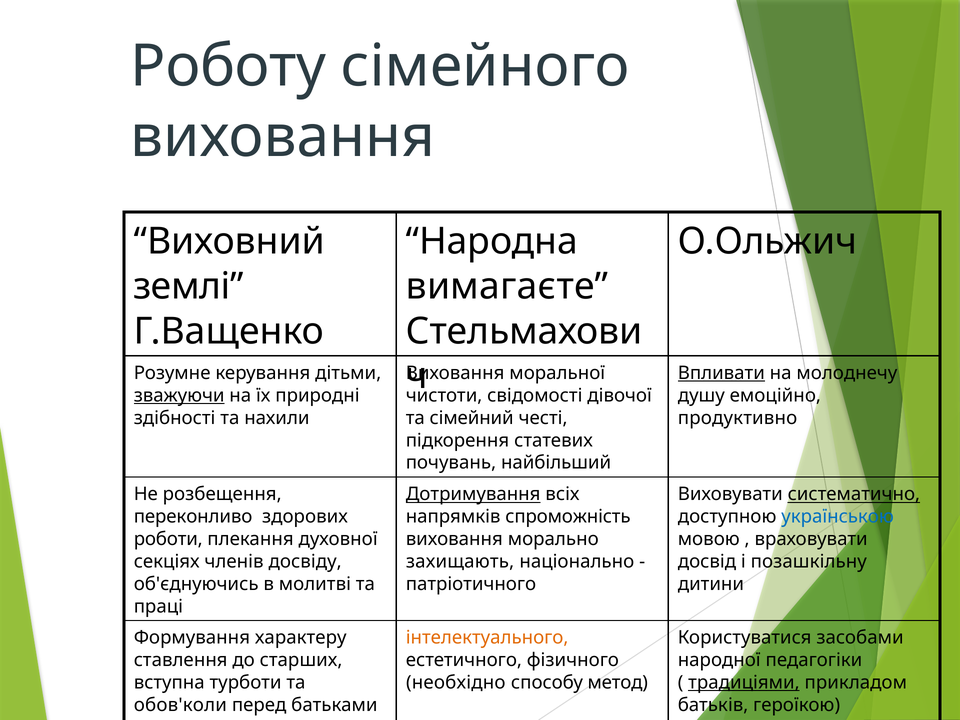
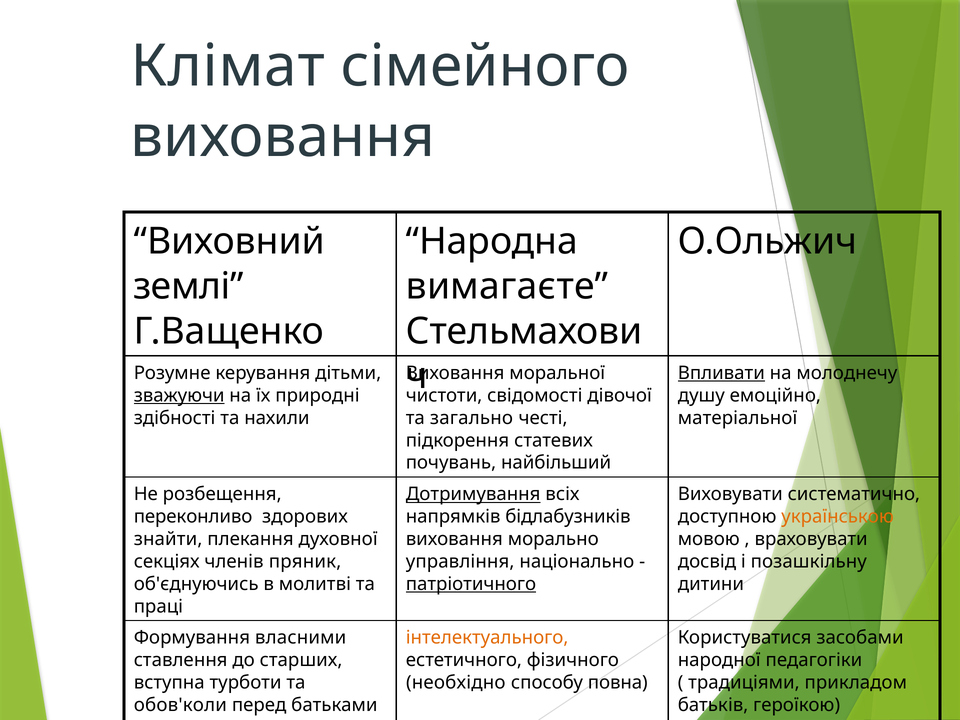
Роботу: Роботу -> Клімат
сімейний: сімейний -> загально
продуктивно: продуктивно -> матеріальної
систематично underline: present -> none
спроможність: спроможність -> бідлабузників
українською colour: blue -> orange
роботи: роботи -> знайти
досвіду: досвіду -> пряник
захищають: захищають -> управління
патріотичного underline: none -> present
характеру: характеру -> власними
метод: метод -> повна
традиціями underline: present -> none
